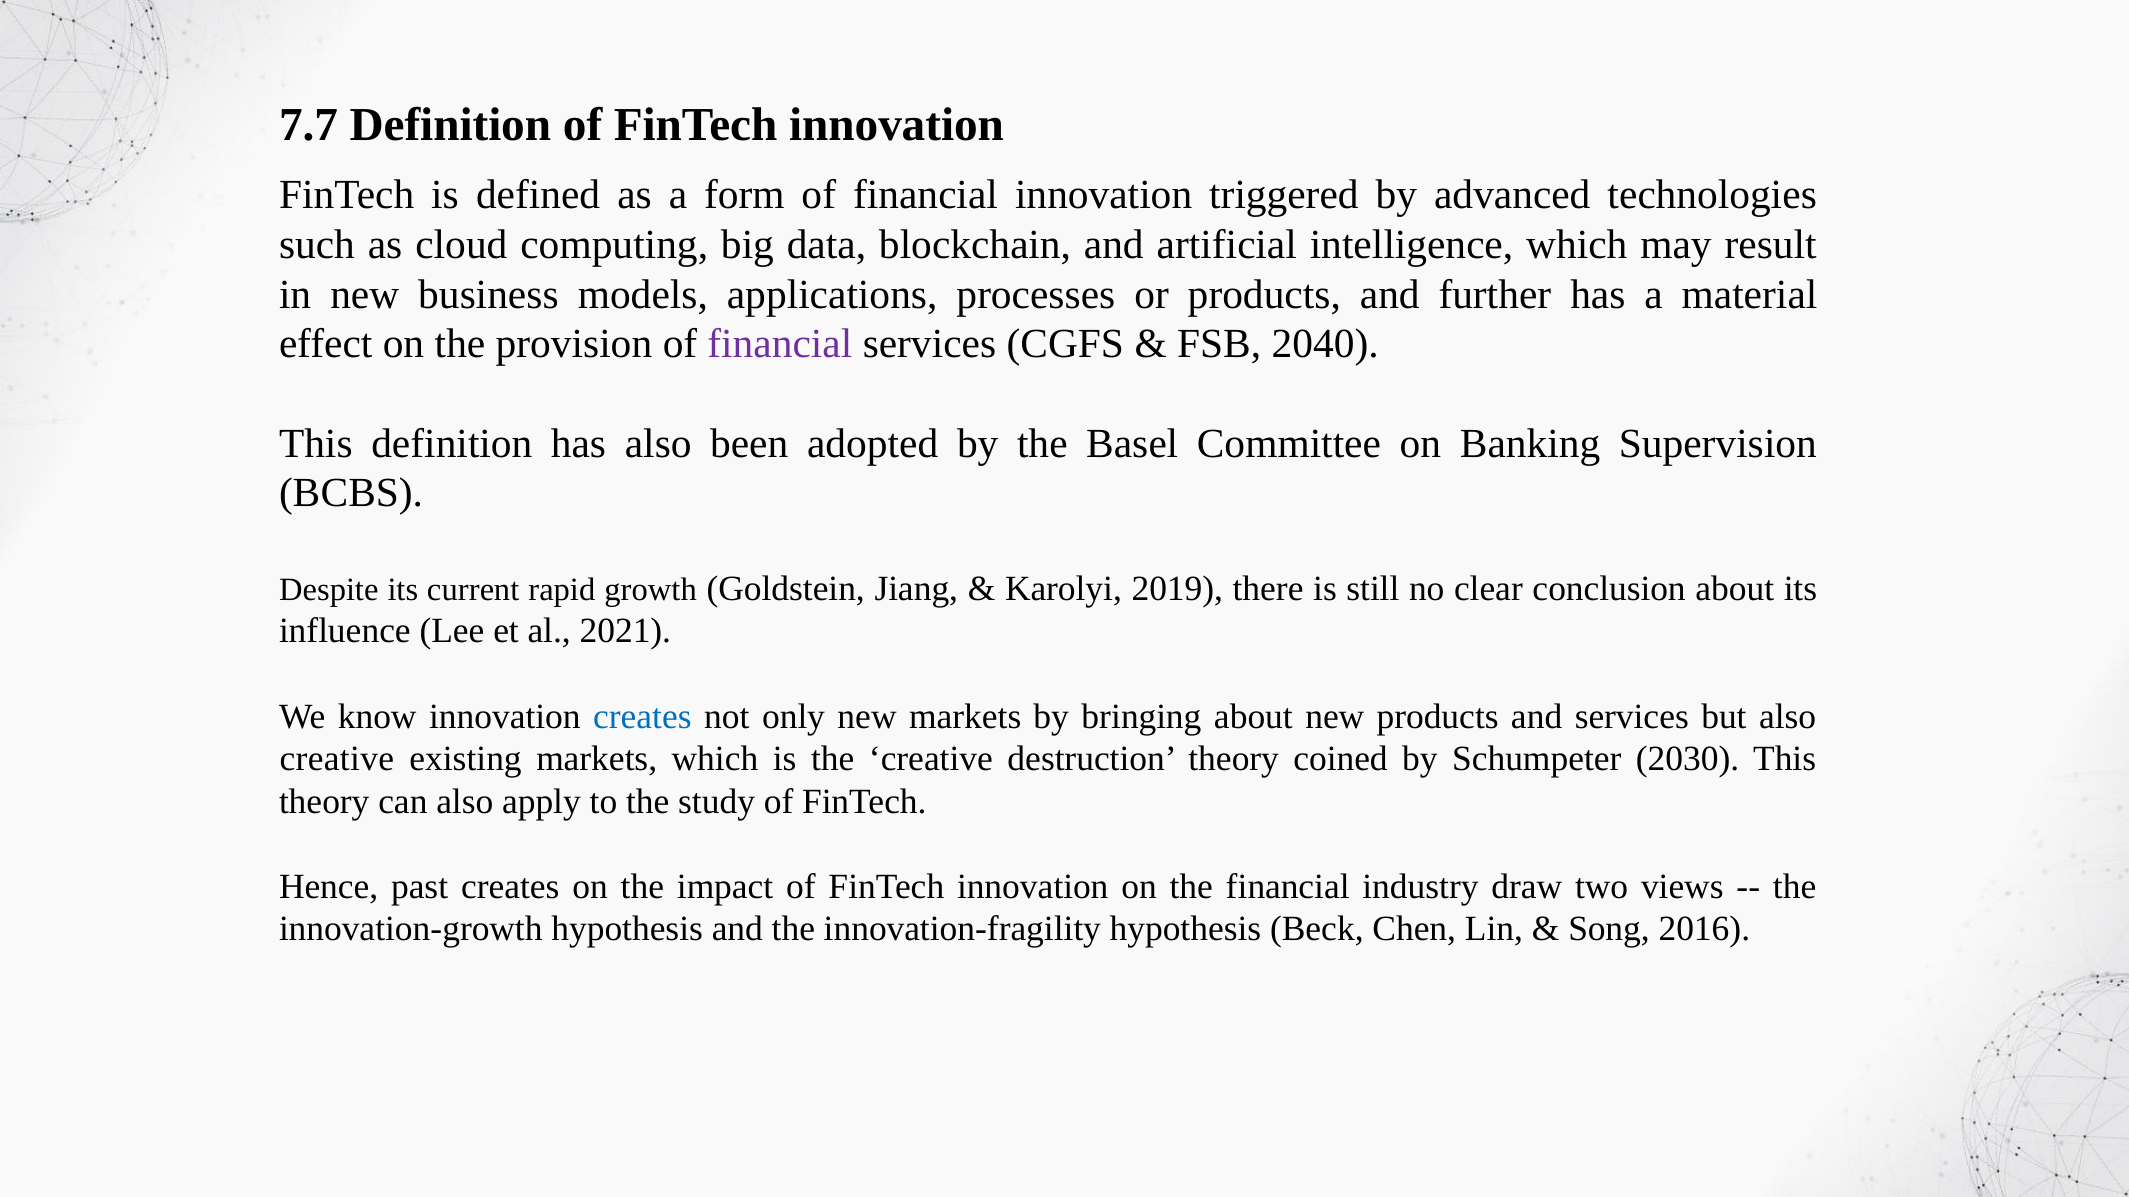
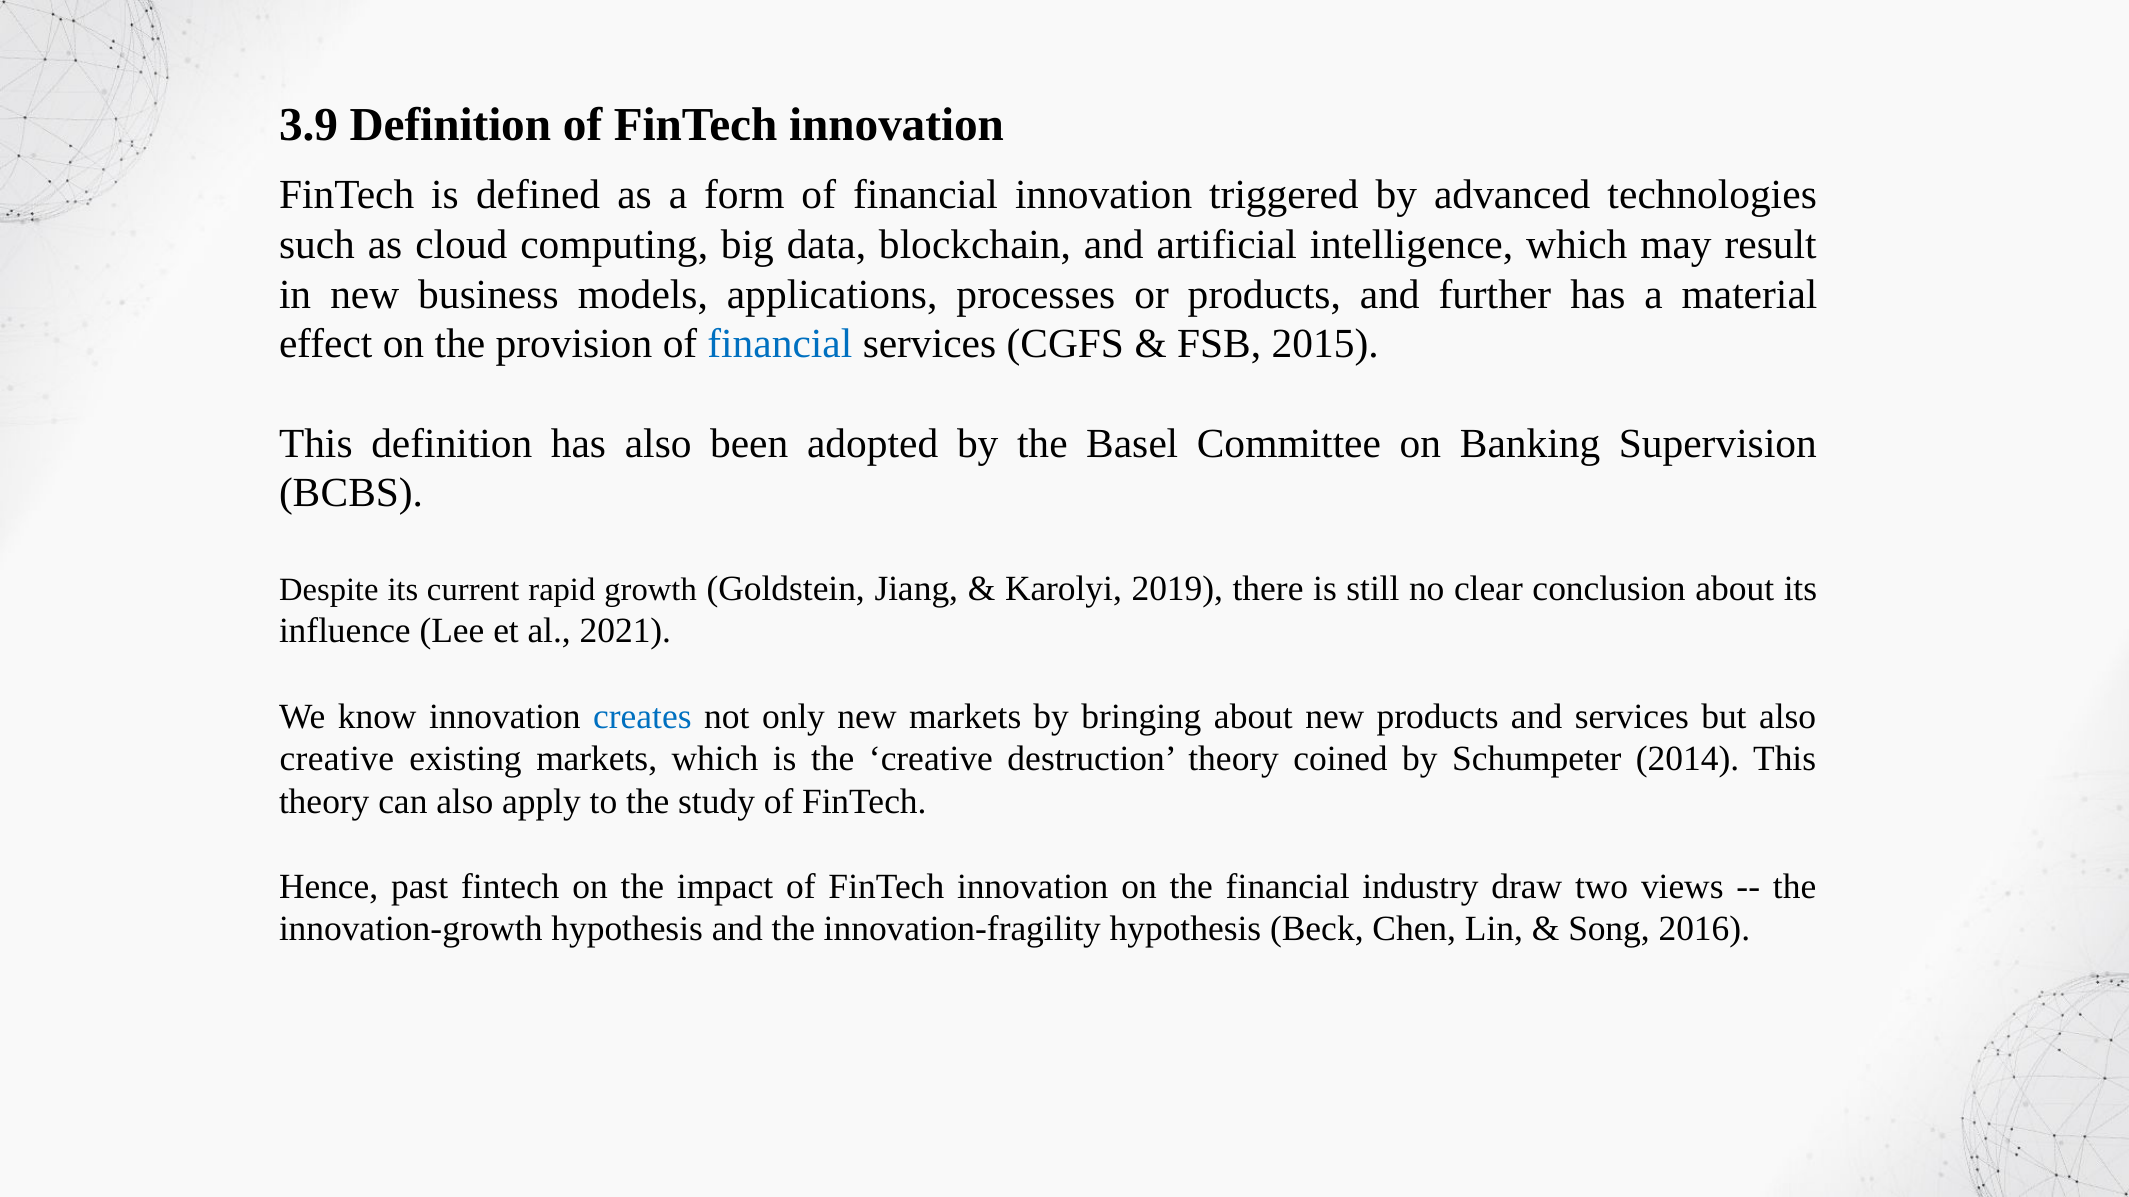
7.7: 7.7 -> 3.9
financial at (780, 344) colour: purple -> blue
2040: 2040 -> 2015
2030: 2030 -> 2014
past creates: creates -> fintech
